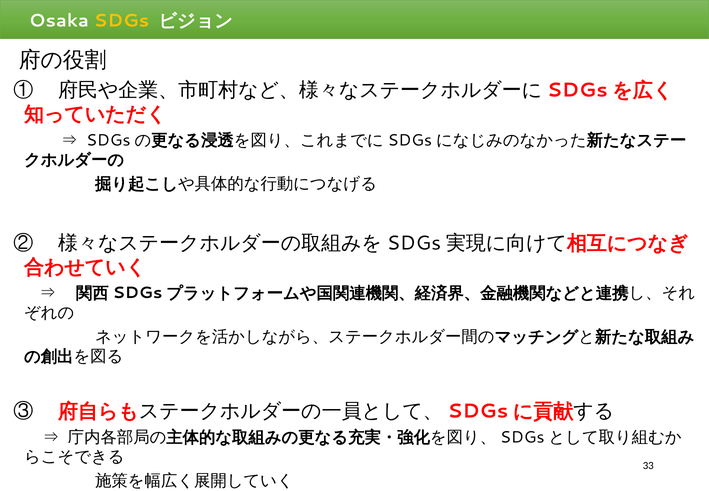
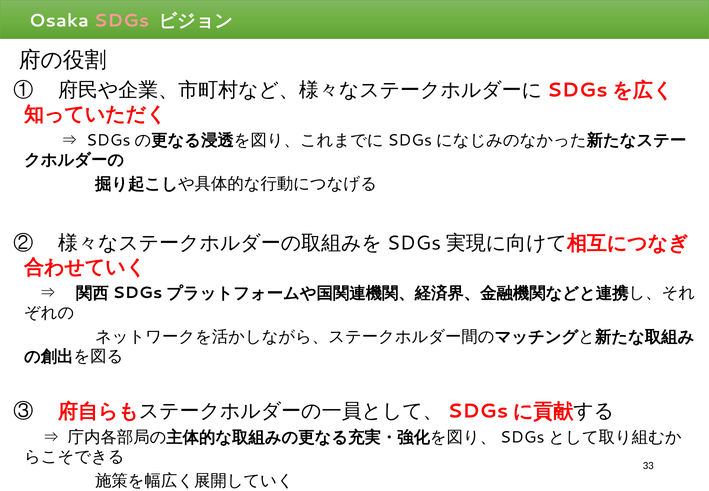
SDGs colour: yellow -> pink
